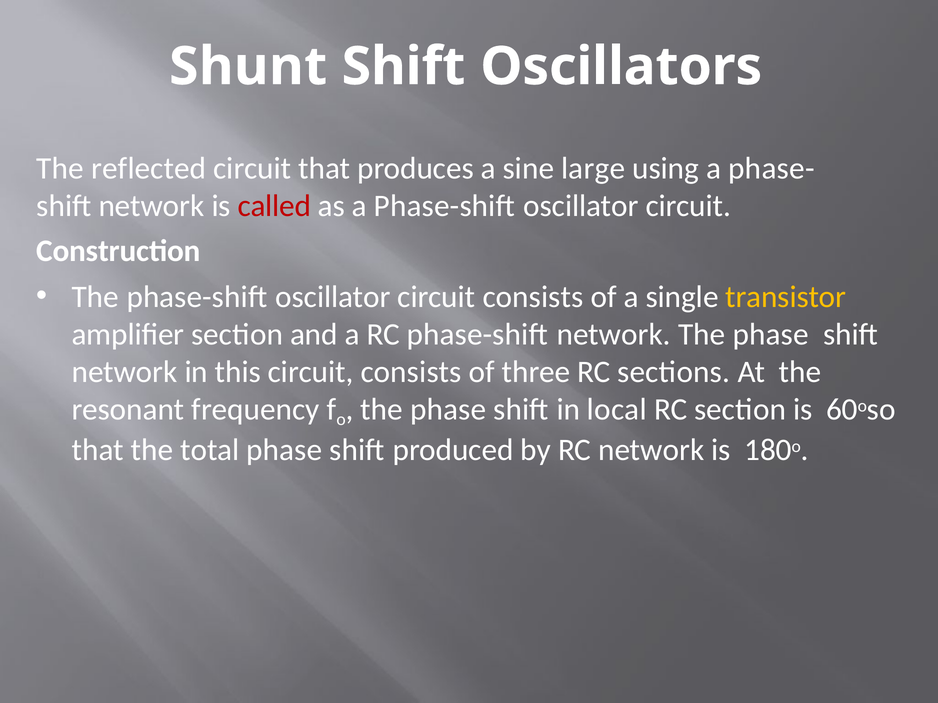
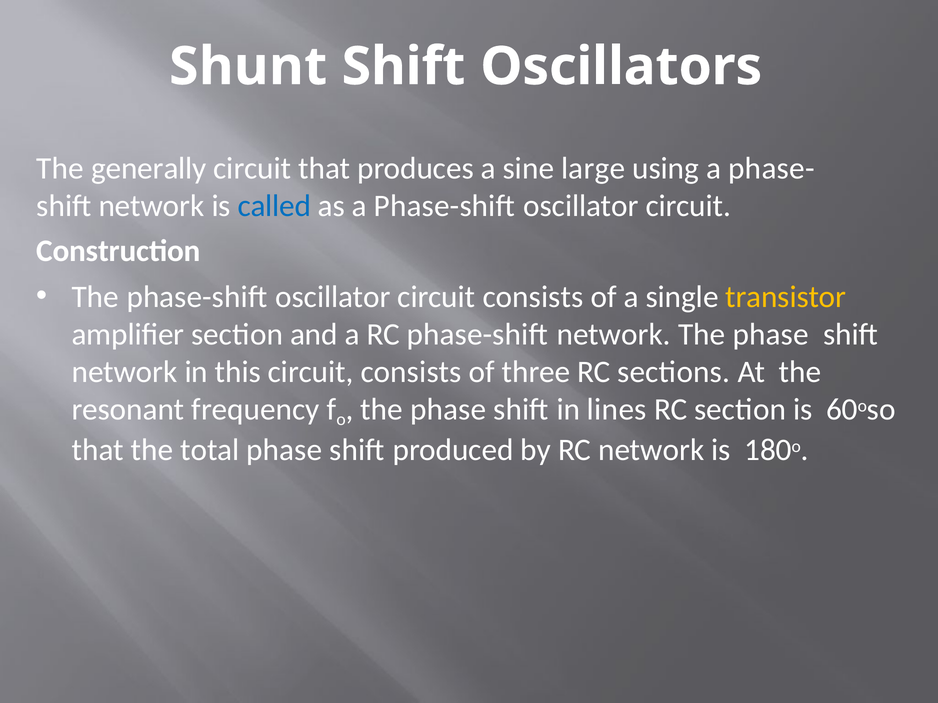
reflected: reflected -> generally
called colour: red -> blue
local: local -> lines
